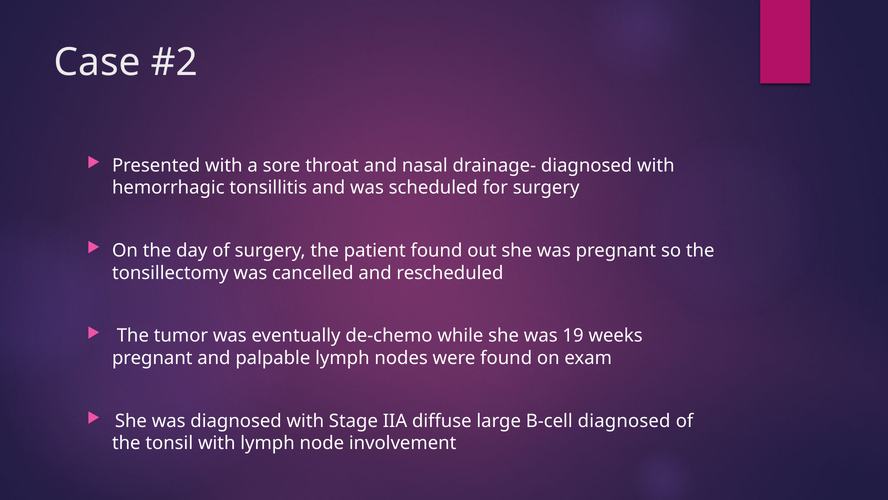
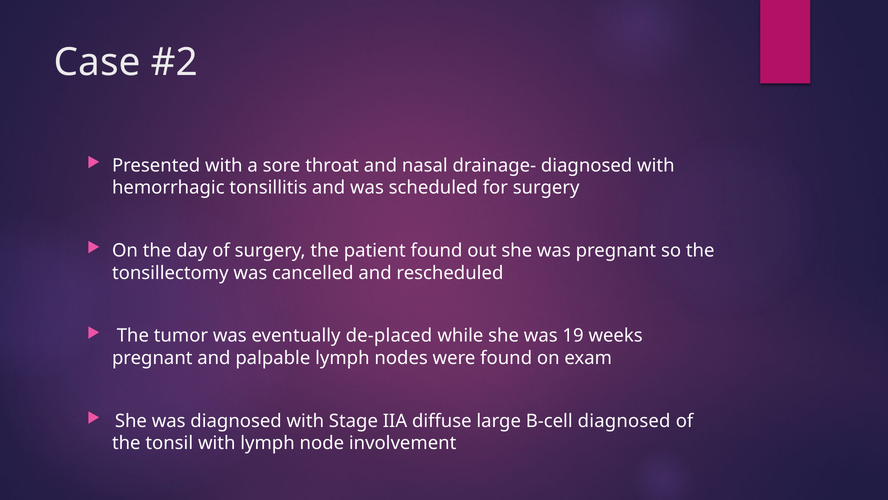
de-chemo: de-chemo -> de-placed
